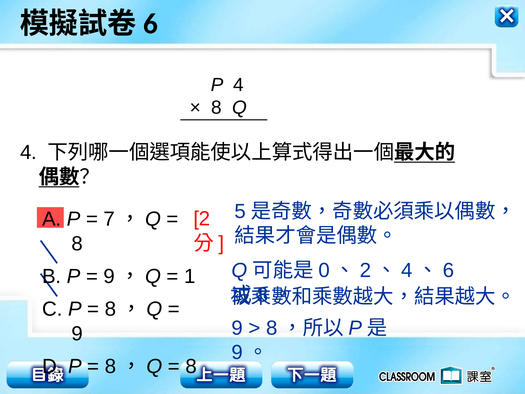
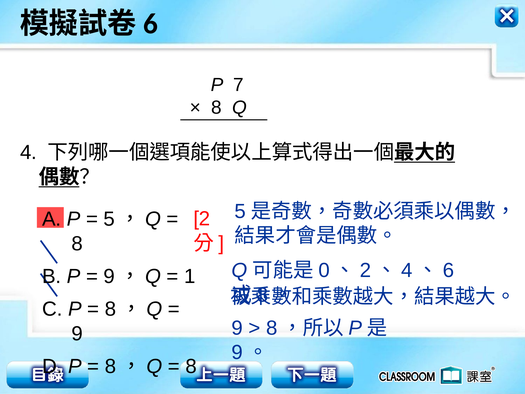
P 4: 4 -> 7
7 at (109, 219): 7 -> 5
